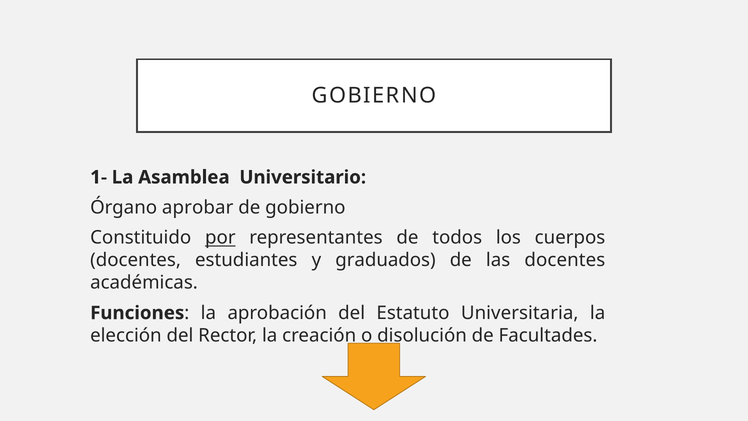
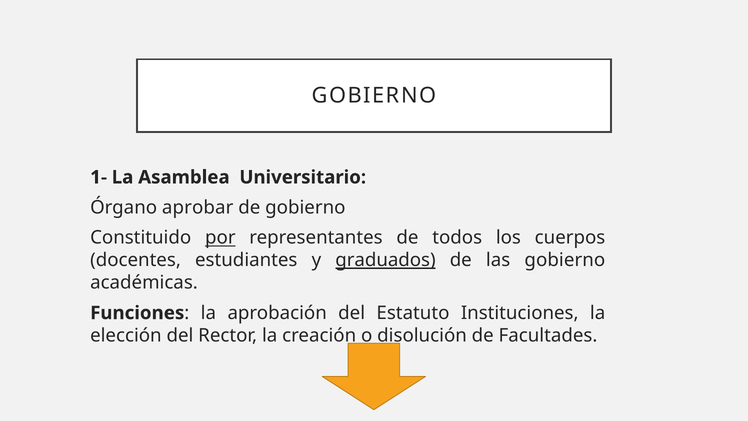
graduados underline: none -> present
las docentes: docentes -> gobierno
Universitaria: Universitaria -> Instituciones
